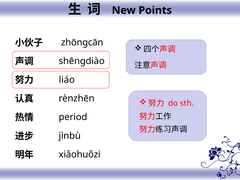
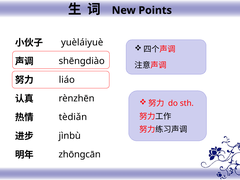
zhōnɡcān: zhōnɡcān -> yuèláiyuè
period: period -> tèdiǎn
xiǎohuǒzi: xiǎohuǒzi -> zhōnɡcān
